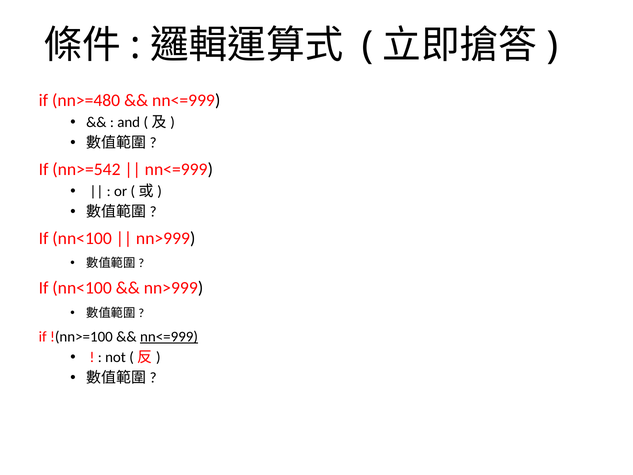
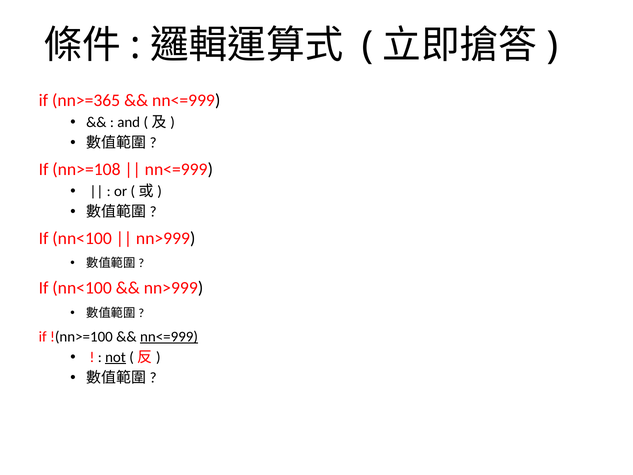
nn>=480: nn>=480 -> nn>=365
nn>=542: nn>=542 -> nn>=108
not underline: none -> present
